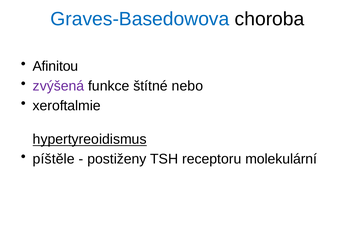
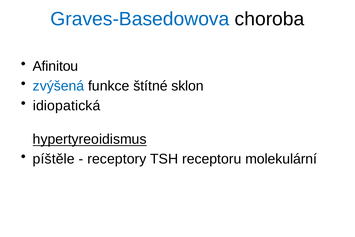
zvýšená colour: purple -> blue
nebo: nebo -> sklon
xeroftalmie: xeroftalmie -> idiopatická
postiženy: postiženy -> receptory
